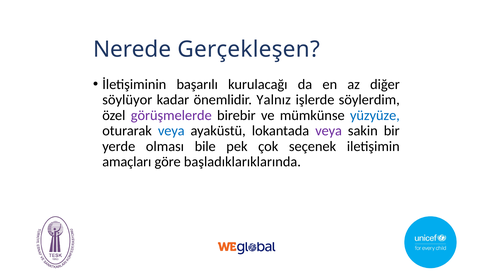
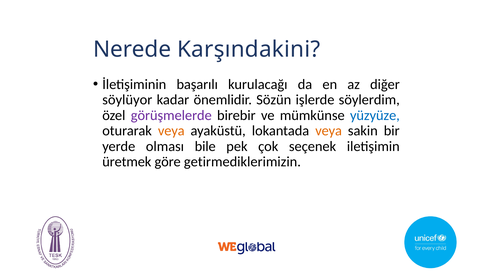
Gerçekleşen: Gerçekleşen -> Karşındakini
Yalnız: Yalnız -> Sözün
veya at (171, 131) colour: blue -> orange
veya at (329, 131) colour: purple -> orange
amaçları: amaçları -> üretmek
başladıklarıklarında: başladıklarıklarında -> getirmediklerimizin
